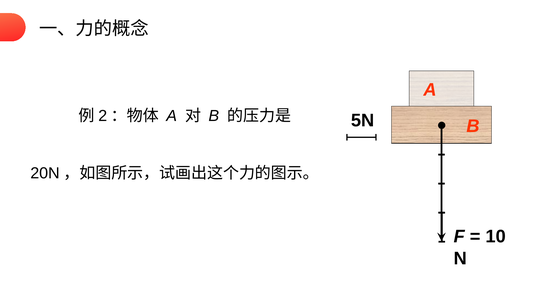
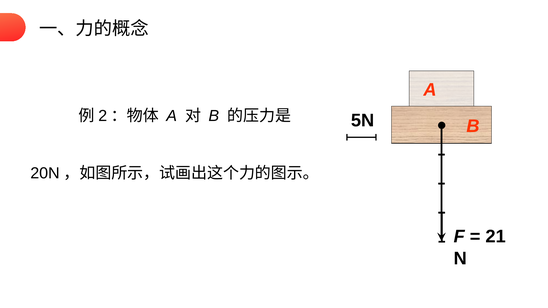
10: 10 -> 21
